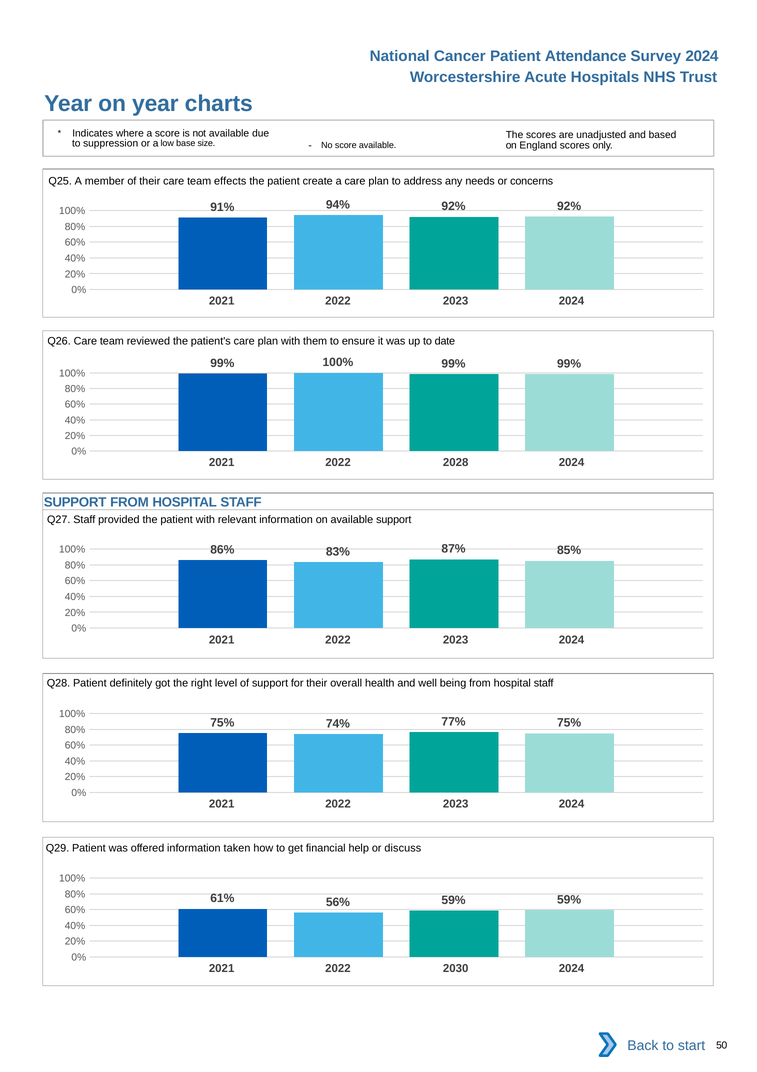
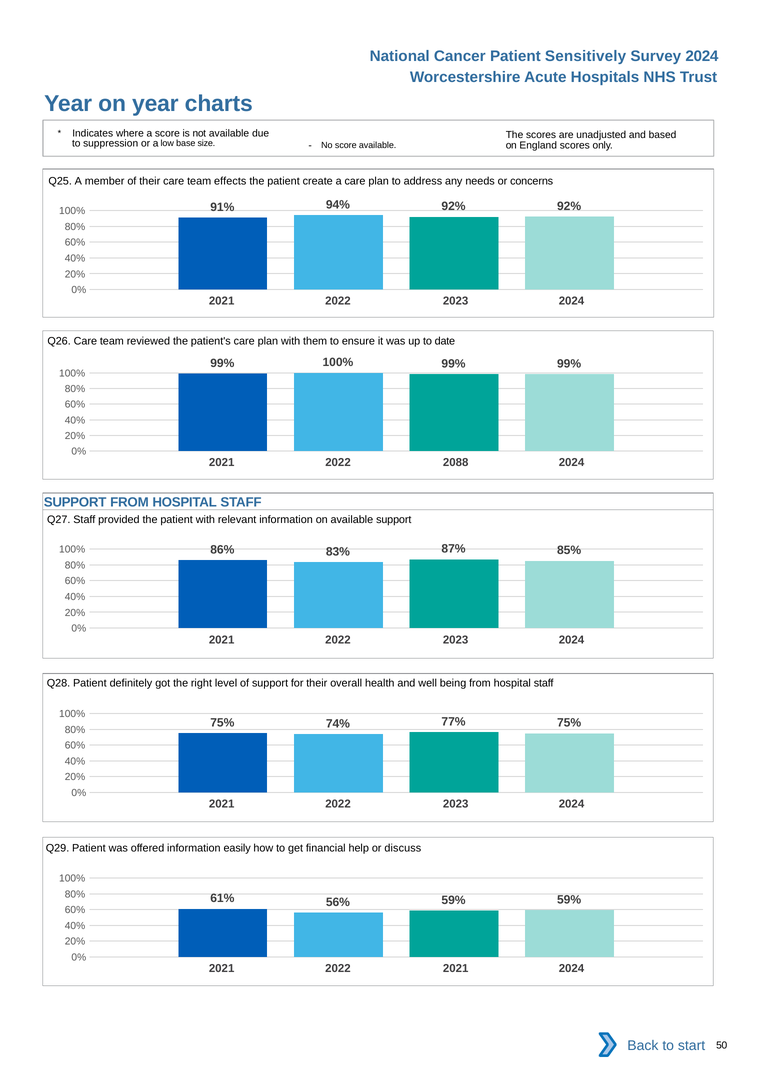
Attendance: Attendance -> Sensitively
2028: 2028 -> 2088
taken: taken -> easily
2022 2030: 2030 -> 2021
